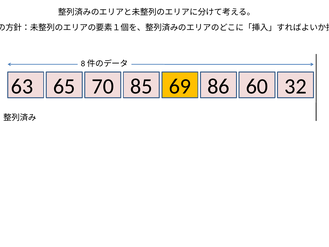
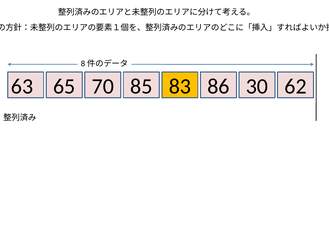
69: 69 -> 83
60: 60 -> 30
32: 32 -> 62
